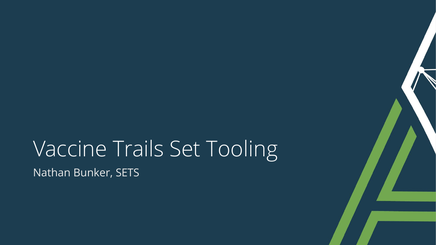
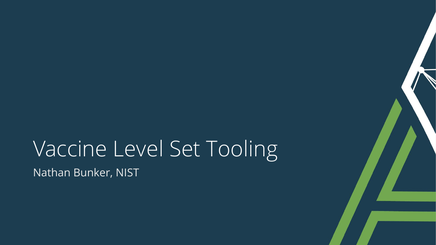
Trails: Trails -> Level
SETS: SETS -> NIST
